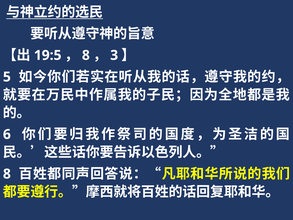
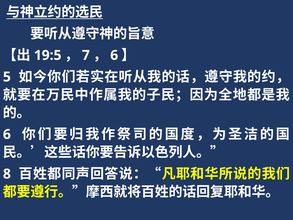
8 at (86, 55): 8 -> 7
3 at (114, 55): 3 -> 6
